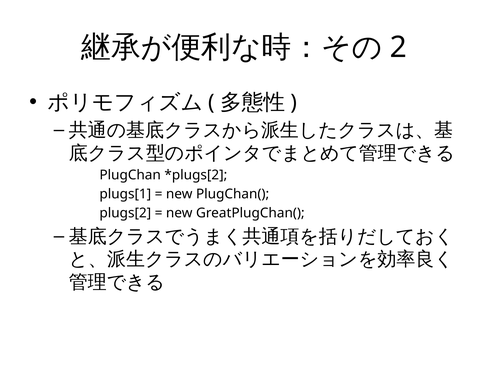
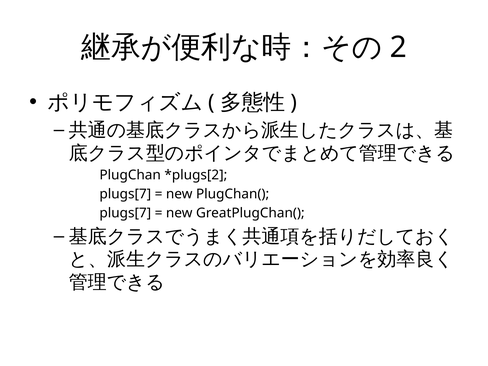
plugs[1 at (125, 194): plugs[1 -> plugs[7
plugs[2 at (125, 213): plugs[2 -> plugs[7
